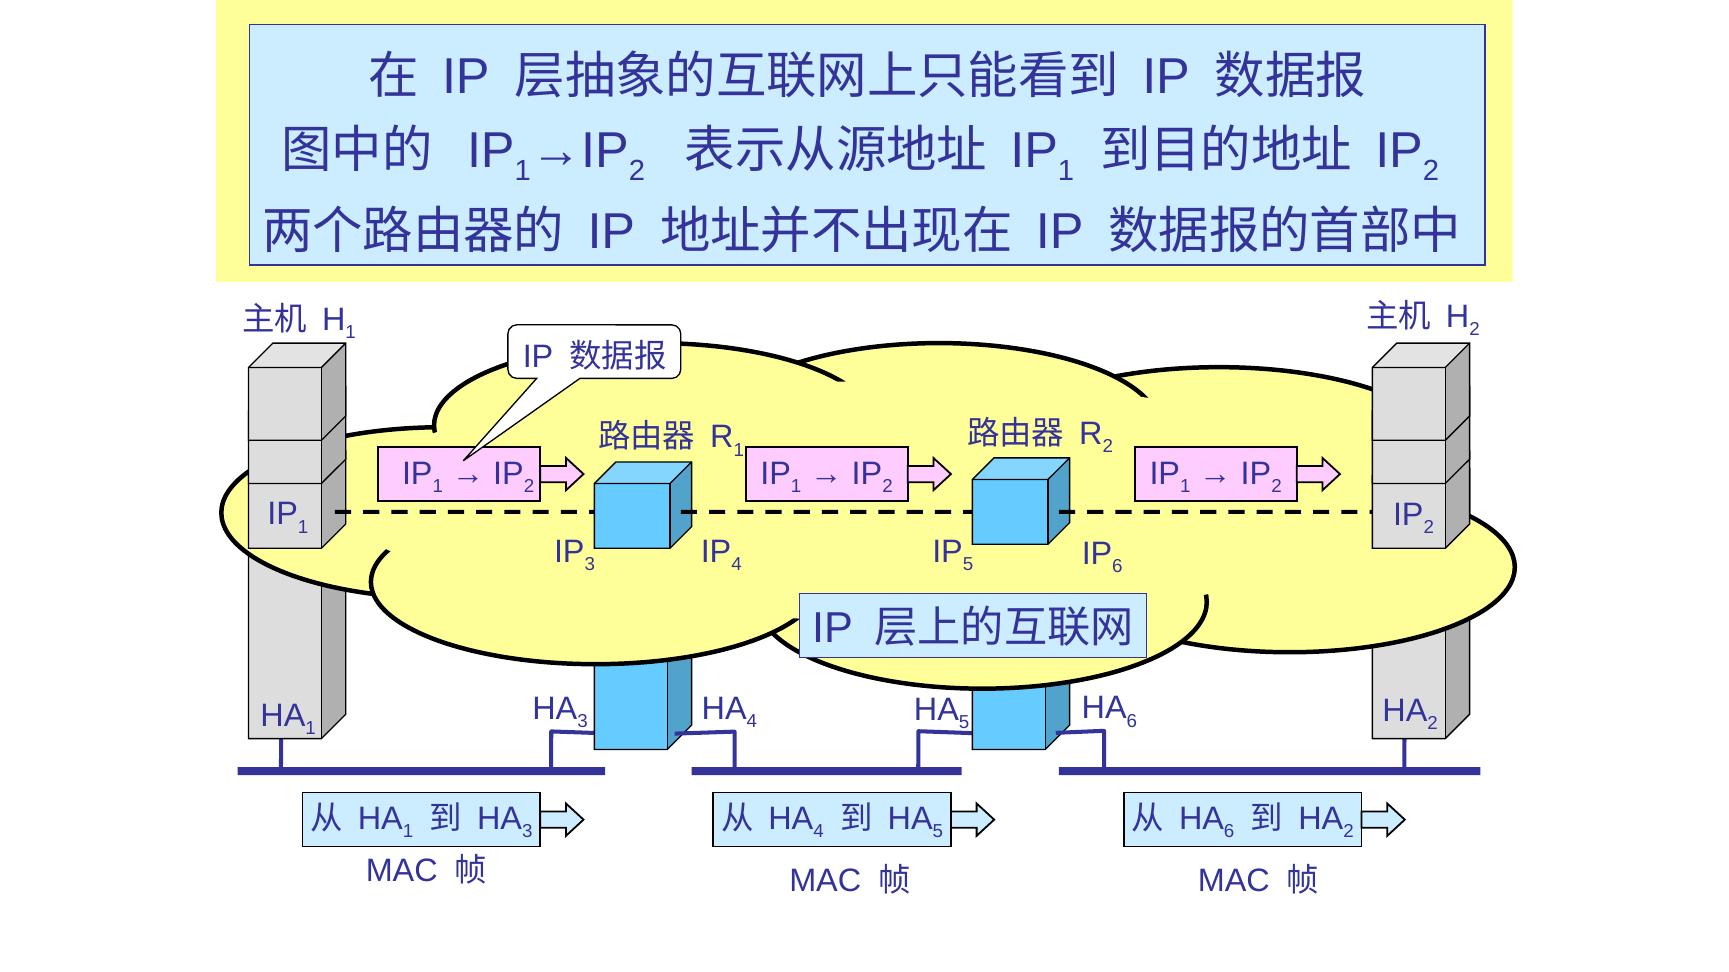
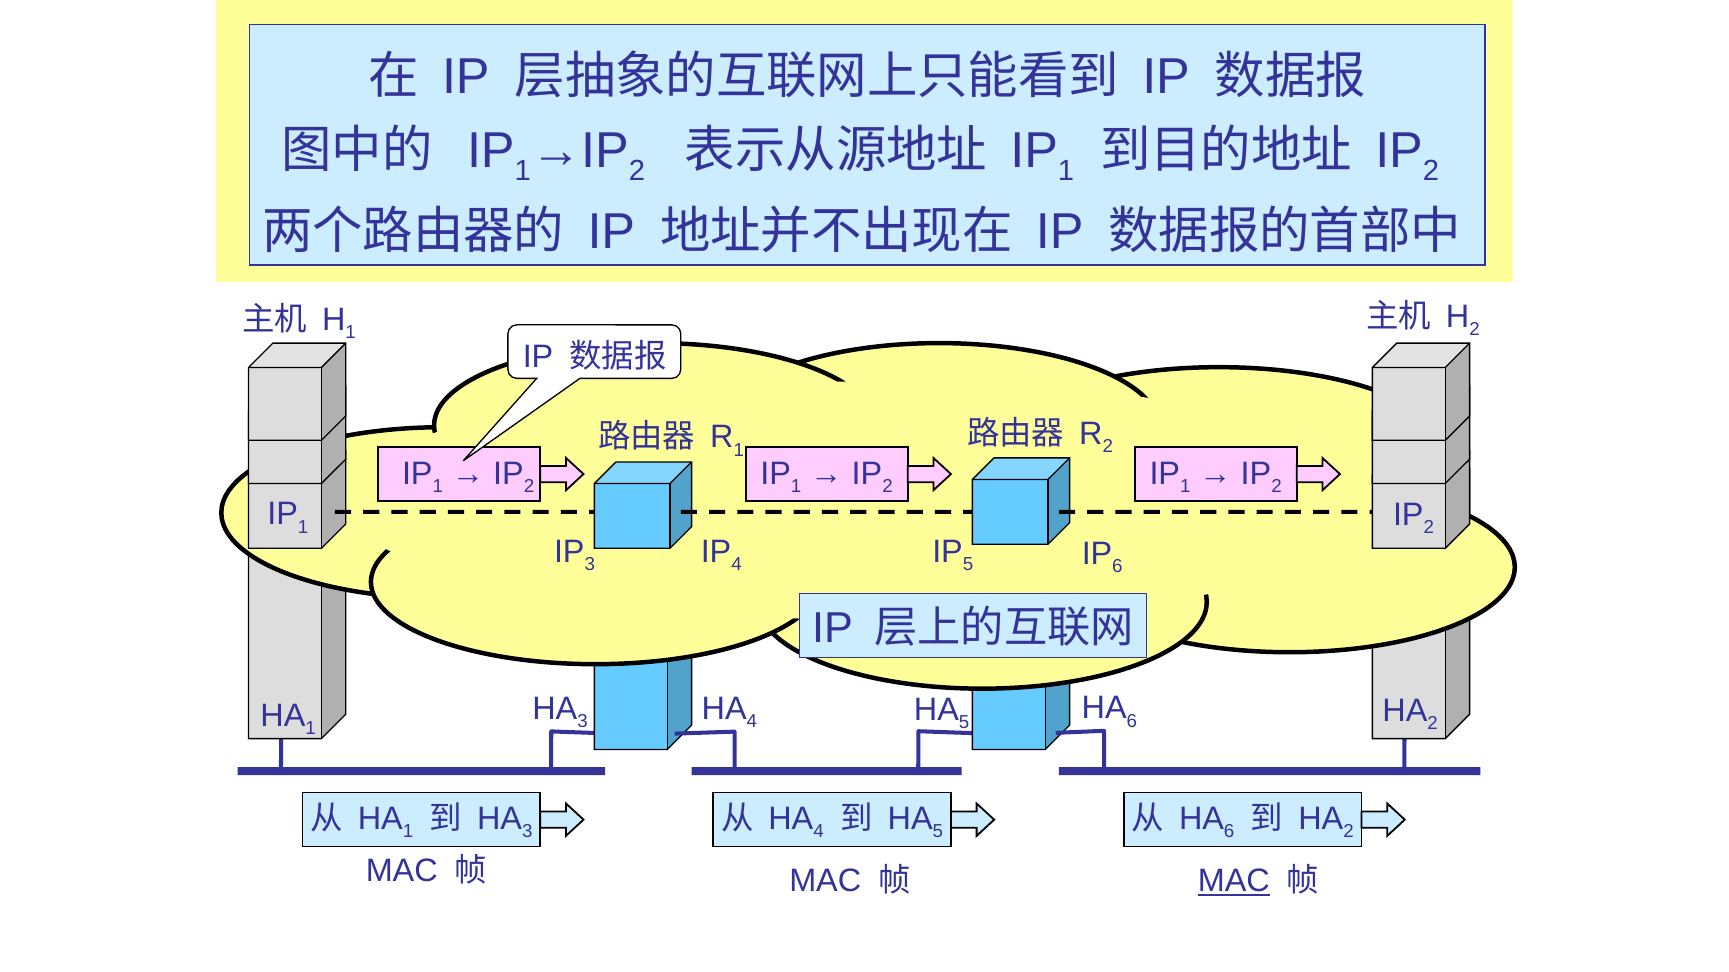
MAC at (1234, 881) underline: none -> present
